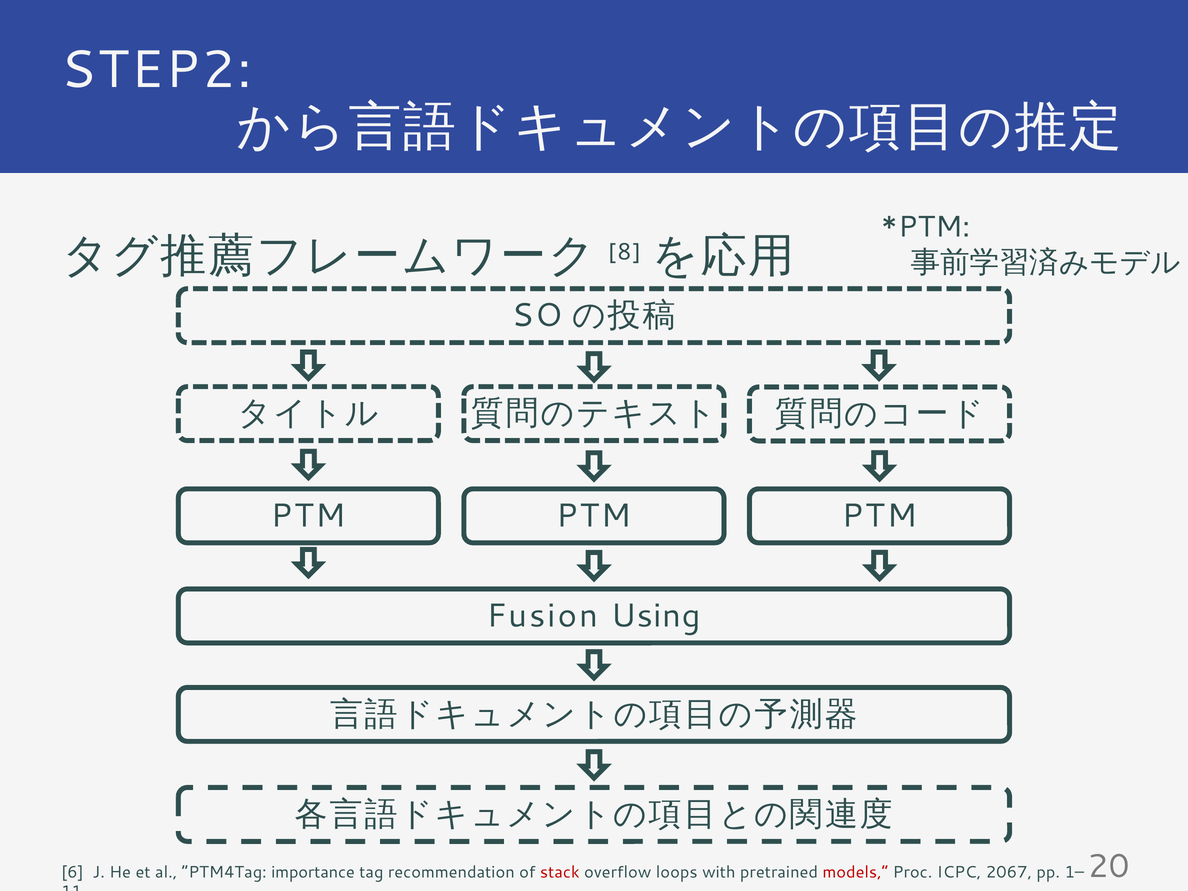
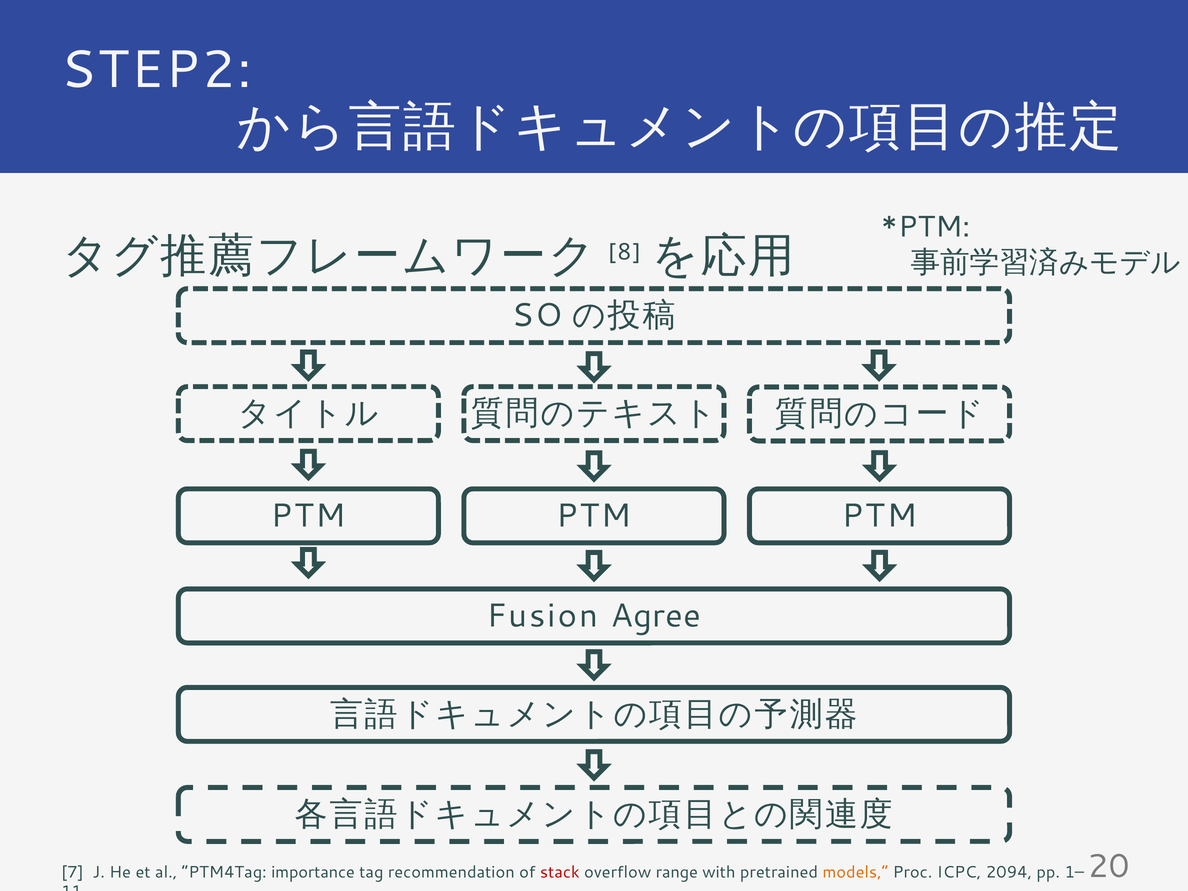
Using: Using -> Agree
6: 6 -> 7
loops: loops -> range
models colour: red -> orange
2067: 2067 -> 2094
